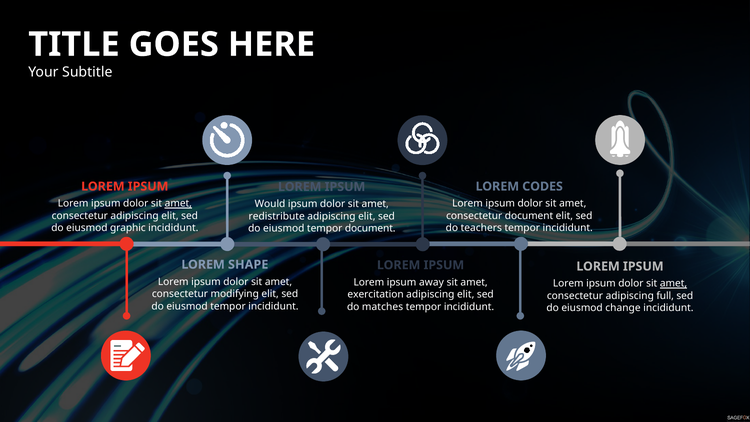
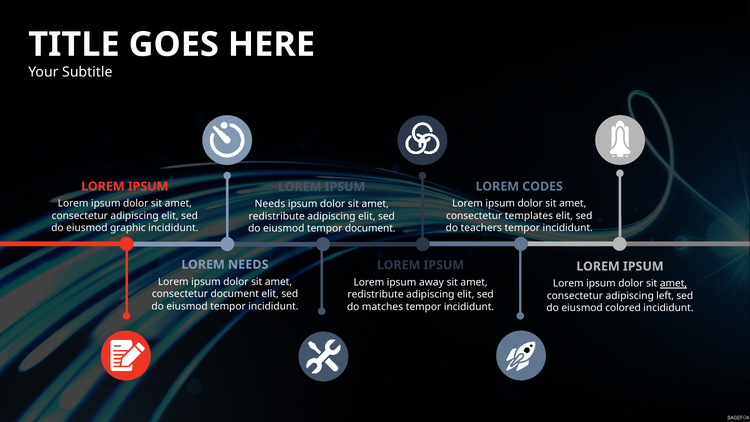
amet at (178, 204) underline: present -> none
Would at (270, 204): Would -> Needs
consectetur document: document -> templates
LOREM SHAPE: SHAPE -> NEEDS
consectetur modifying: modifying -> document
exercitation at (376, 294): exercitation -> redistribute
full: full -> left
change: change -> colored
